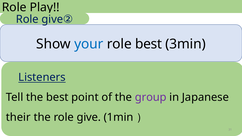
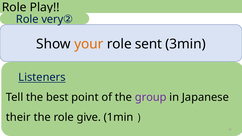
give at (52, 19): give -> very
your colour: blue -> orange
role best: best -> sent
